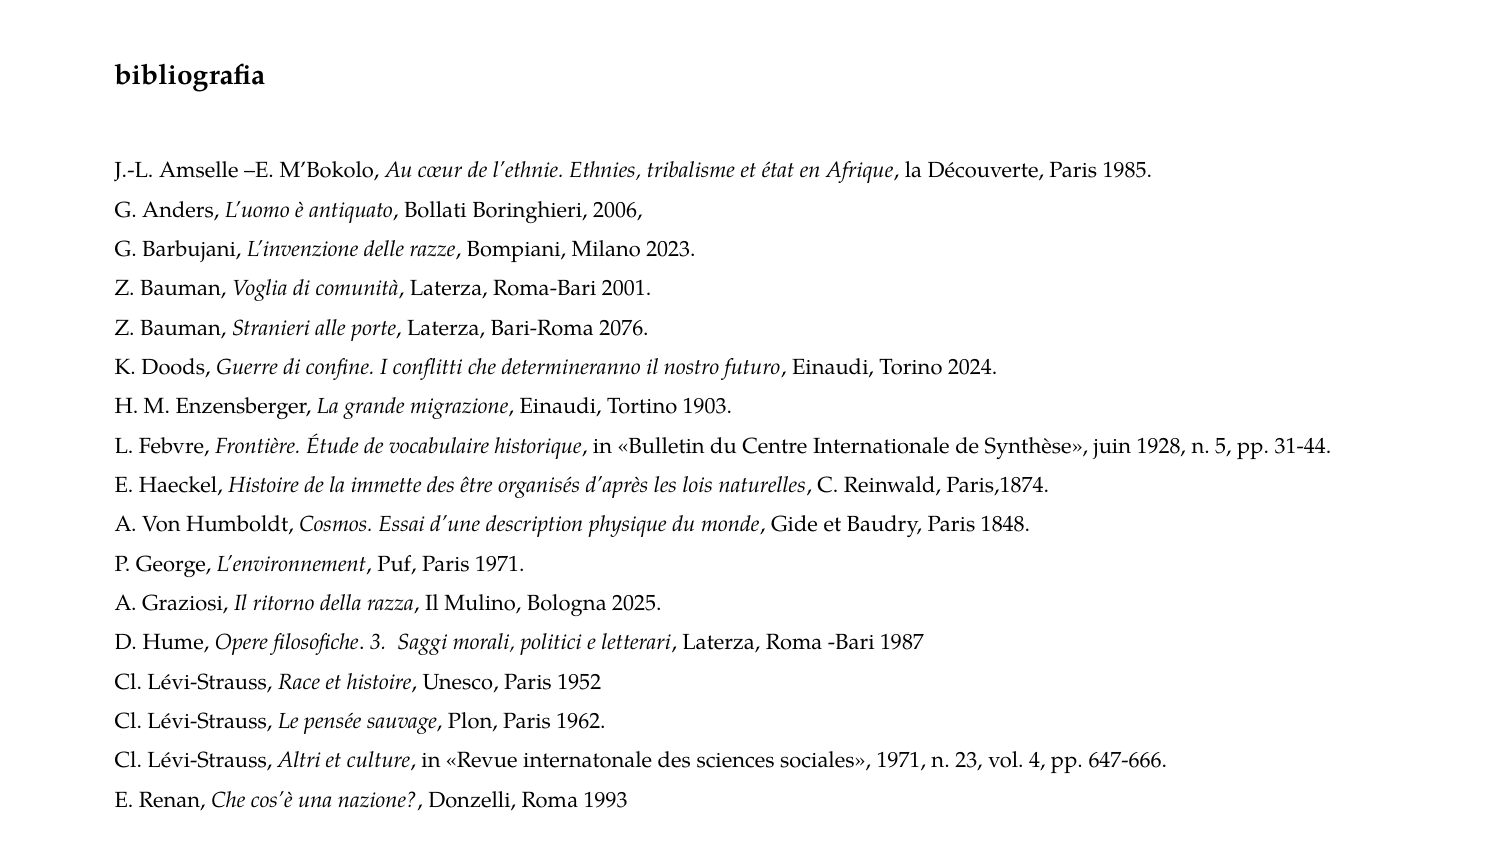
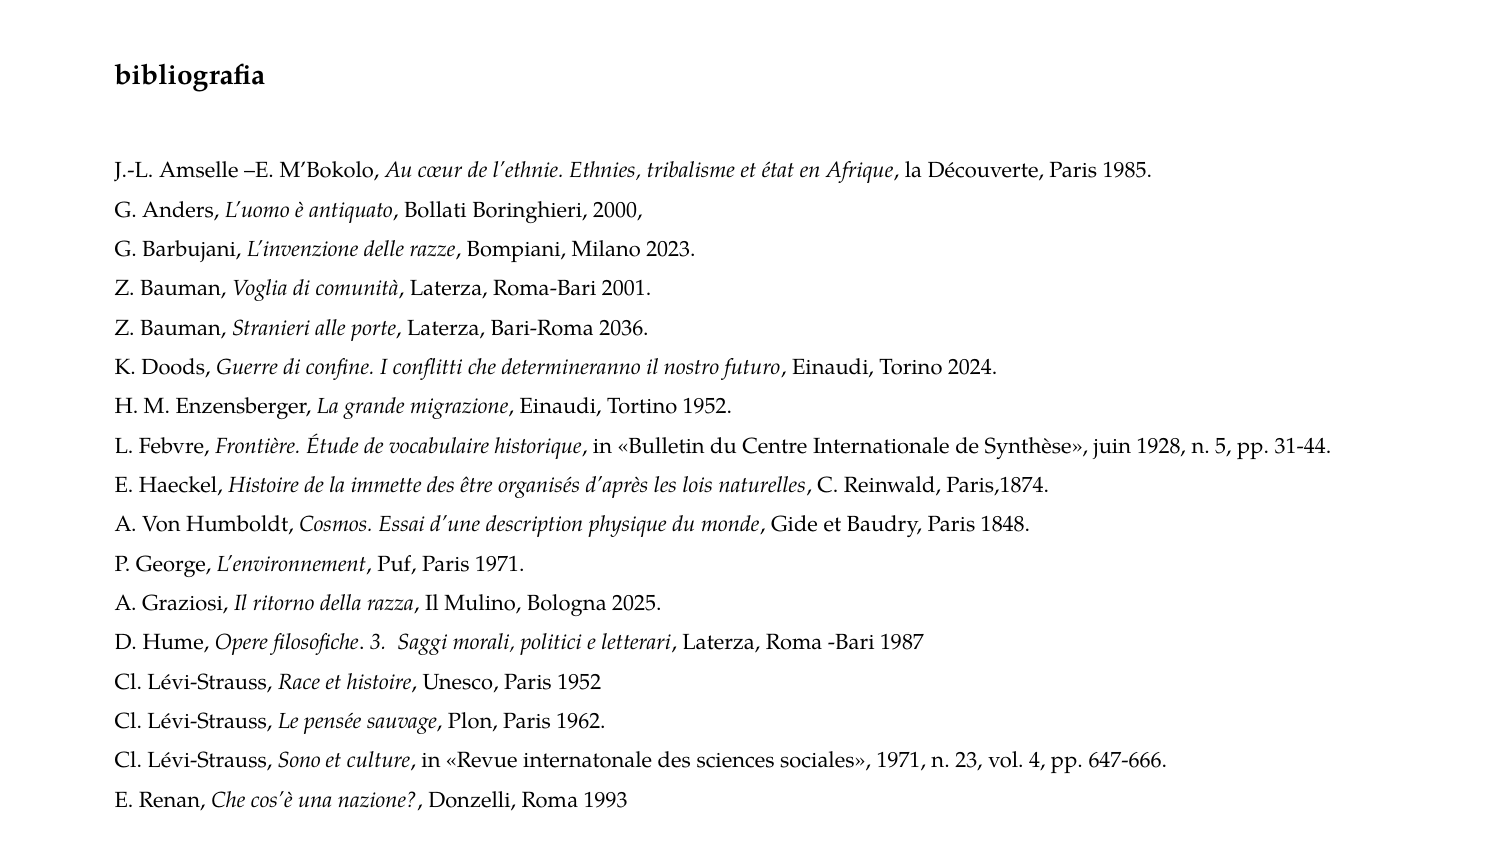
2006: 2006 -> 2000
2076: 2076 -> 2036
Tortino 1903: 1903 -> 1952
Altri: Altri -> Sono
